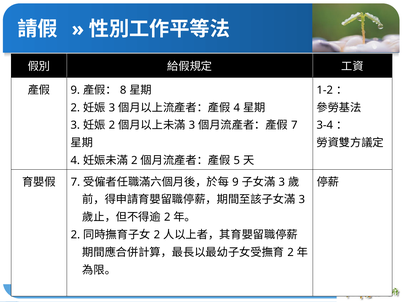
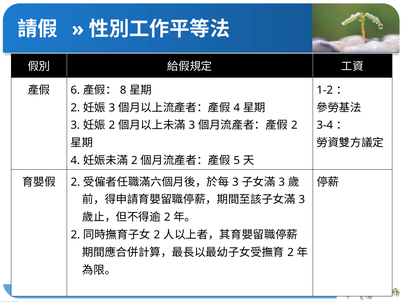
9 at (75, 90): 9 -> 6
7 at (294, 125): 7 -> 2
7 at (75, 182): 7 -> 2
9 at (235, 182): 9 -> 3
